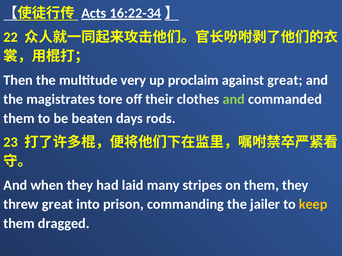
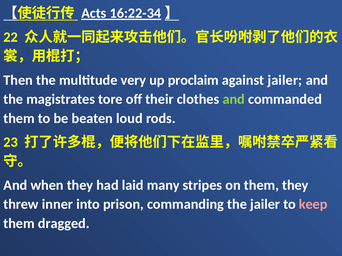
against great: great -> jailer
days: days -> loud
threw great: great -> inner
keep colour: yellow -> pink
